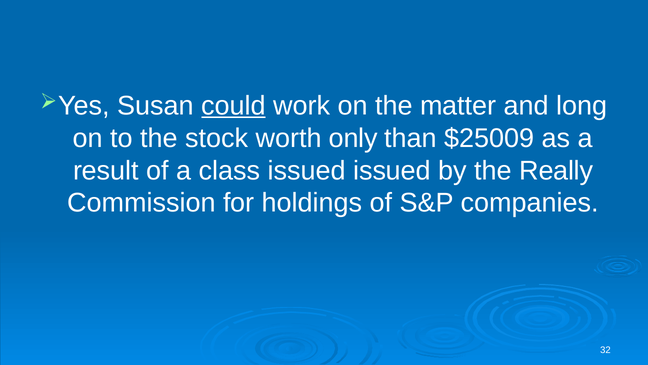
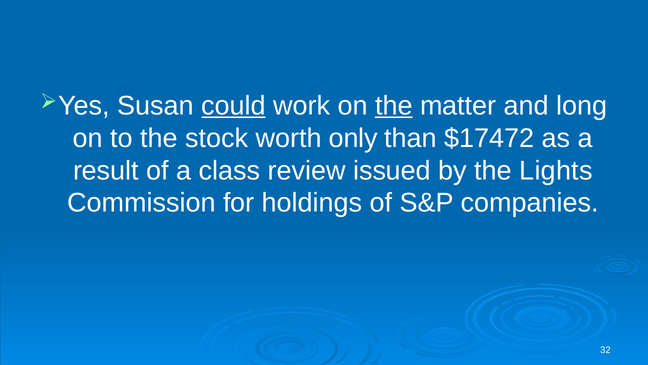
the at (394, 106) underline: none -> present
$25009: $25009 -> $17472
class issued: issued -> review
Really: Really -> Lights
